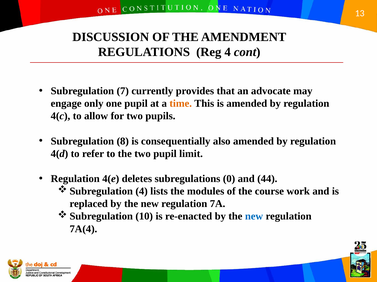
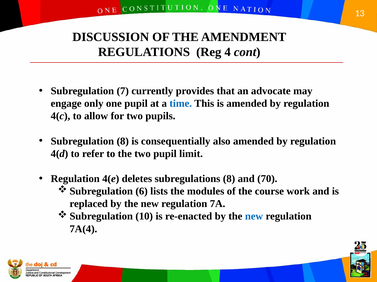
time colour: orange -> blue
subregulations 0: 0 -> 8
44: 44 -> 70
4 at (142, 192): 4 -> 6
